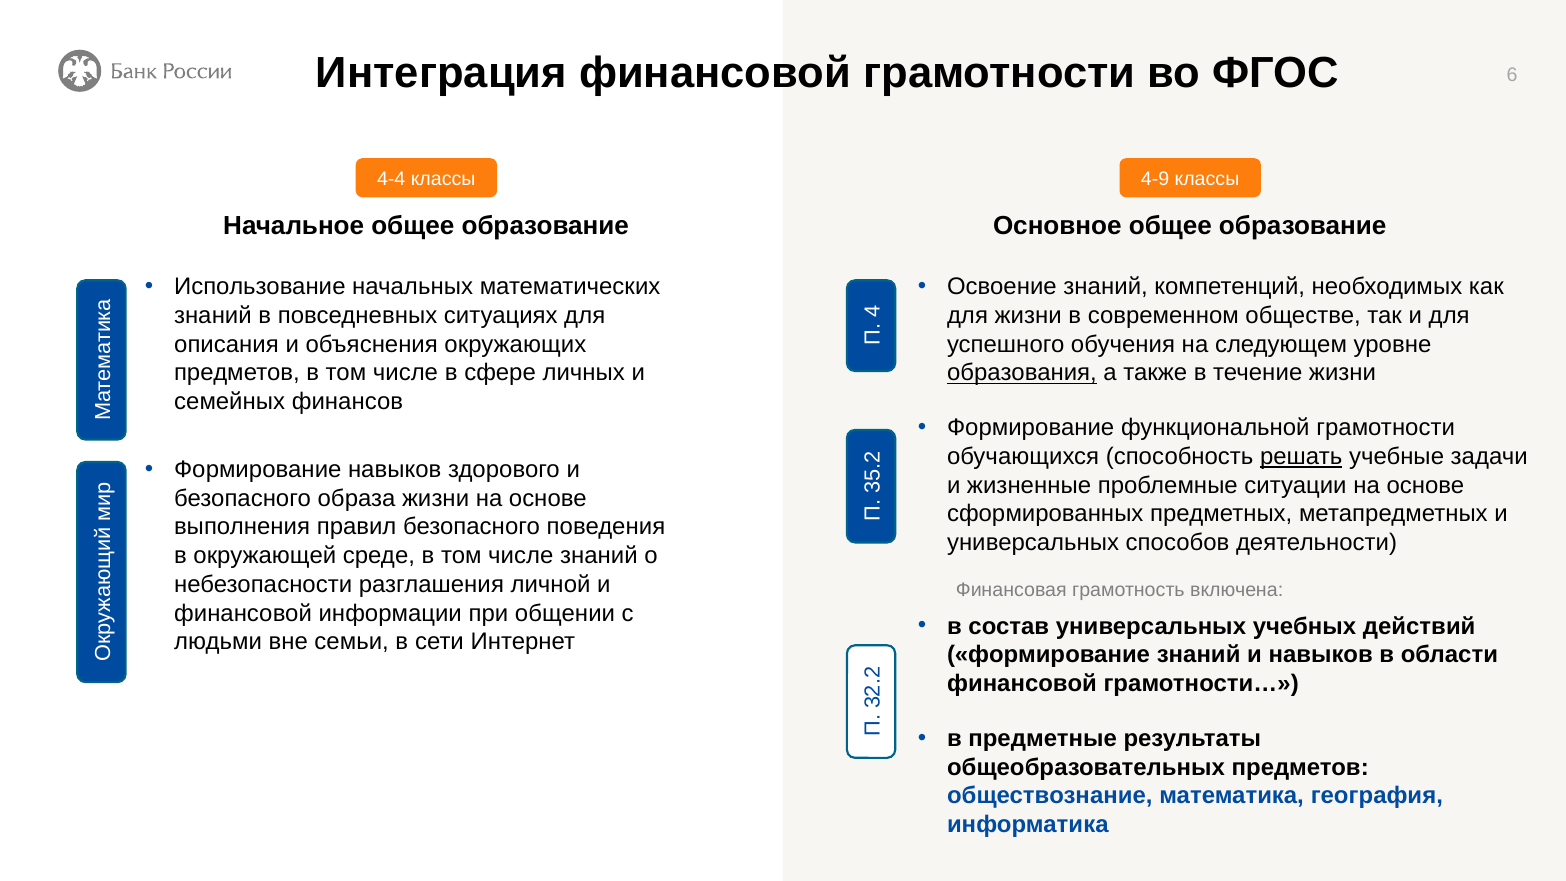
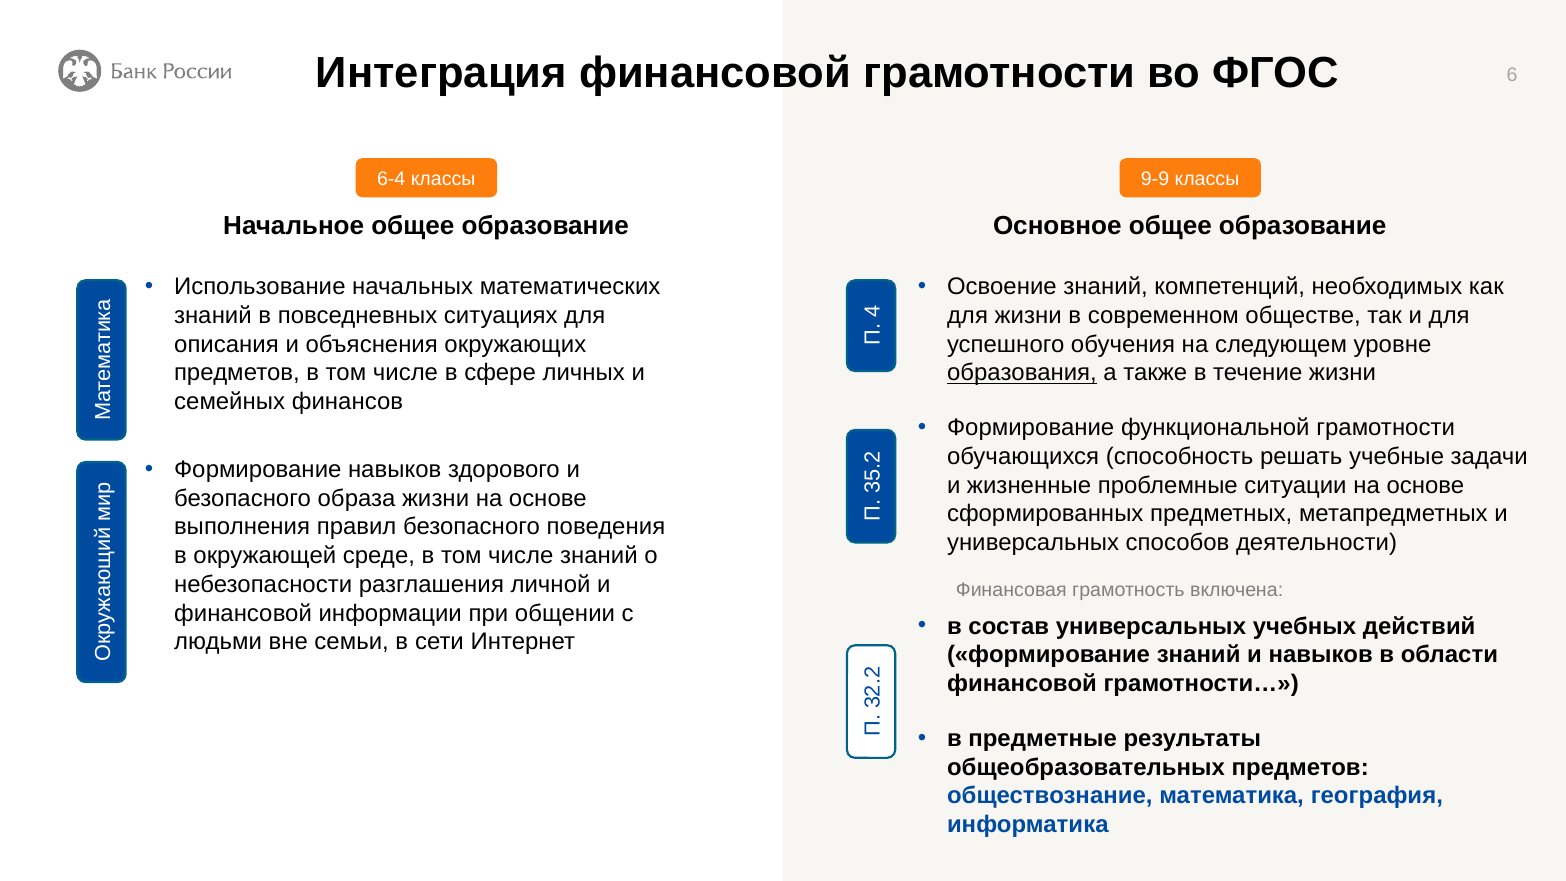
4-4: 4-4 -> 6-4
4-9: 4-9 -> 9-9
решать underline: present -> none
